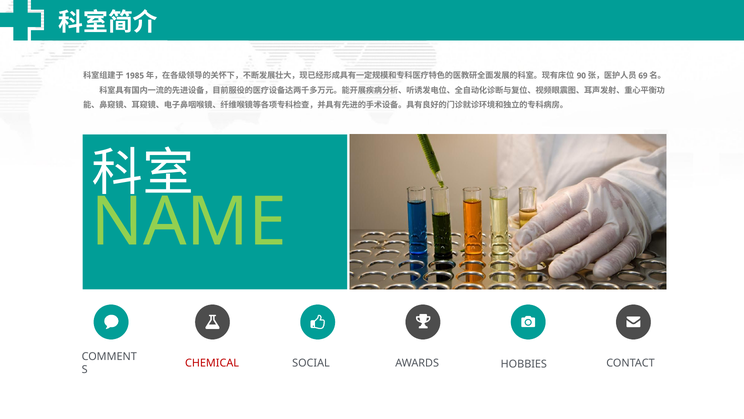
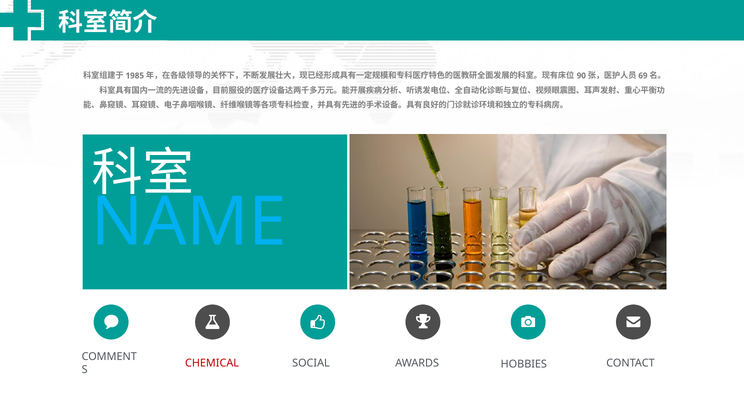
NAME colour: light green -> light blue
